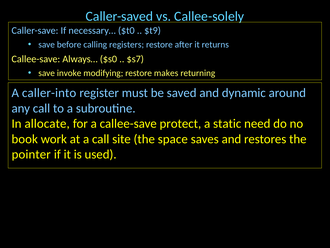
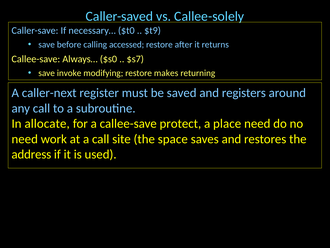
registers: registers -> accessed
caller-into: caller-into -> caller-next
dynamic: dynamic -> registers
static: static -> place
book at (25, 139): book -> need
pointer: pointer -> address
